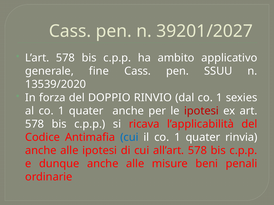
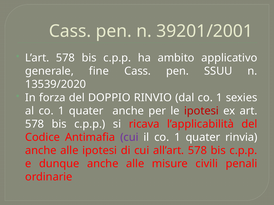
39201/2027: 39201/2027 -> 39201/2001
cui at (129, 138) colour: blue -> purple
beni: beni -> civili
